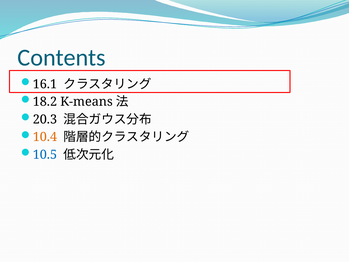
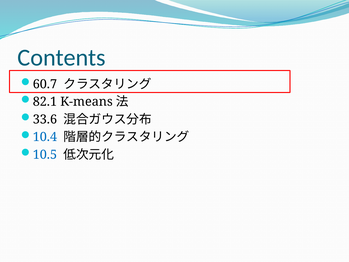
16.1: 16.1 -> 60.7
18.2: 18.2 -> 82.1
20.3: 20.3 -> 33.6
10.4 colour: orange -> blue
